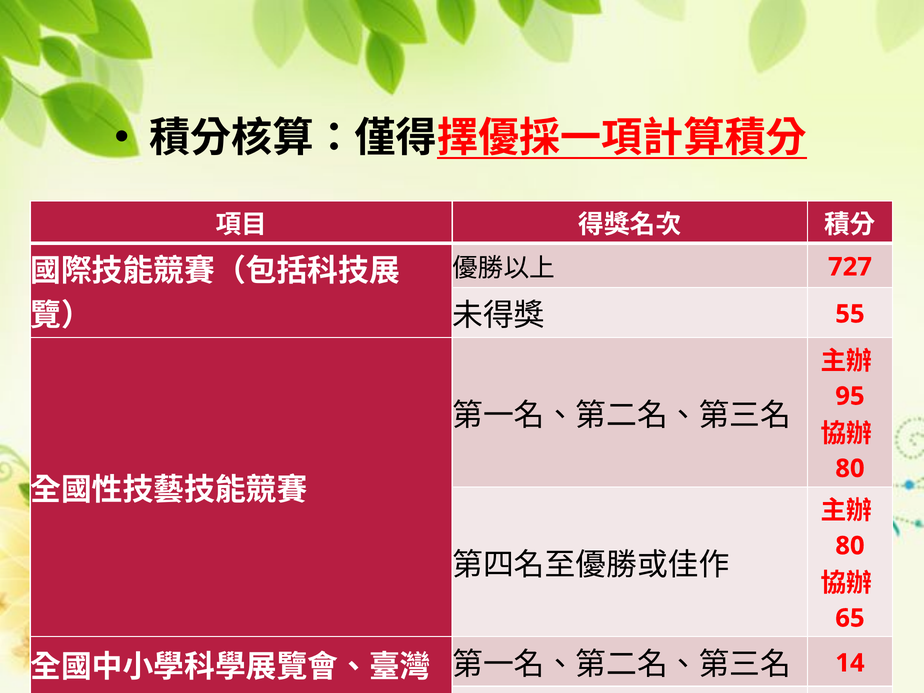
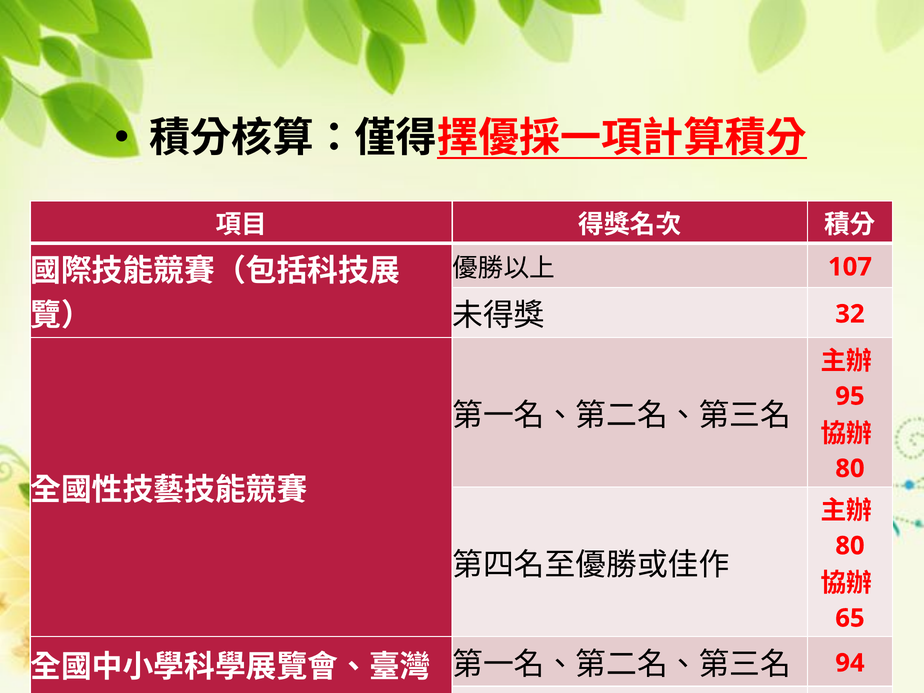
727: 727 -> 107
55: 55 -> 32
14: 14 -> 94
